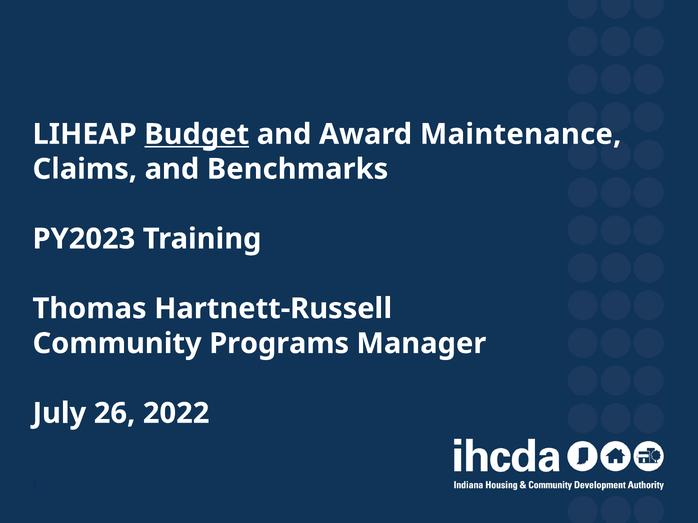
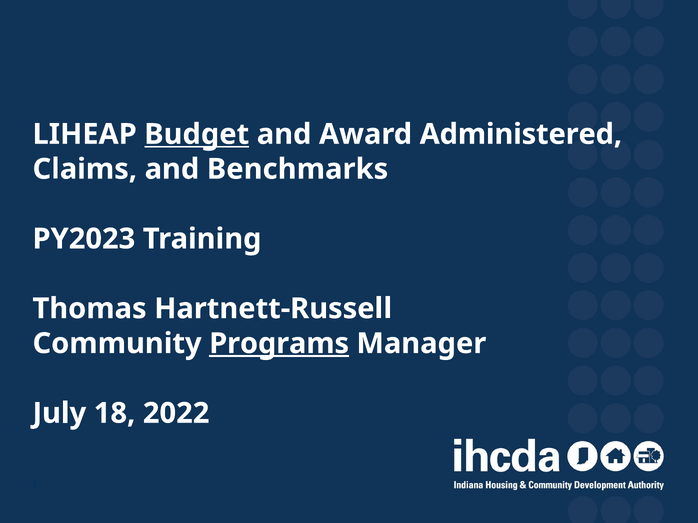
Maintenance: Maintenance -> Administered
Programs underline: none -> present
26: 26 -> 18
